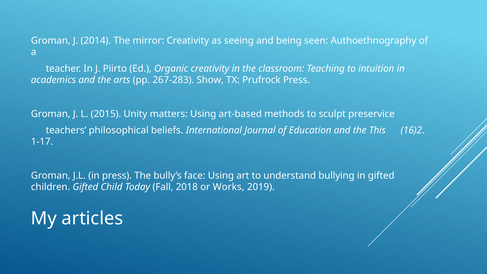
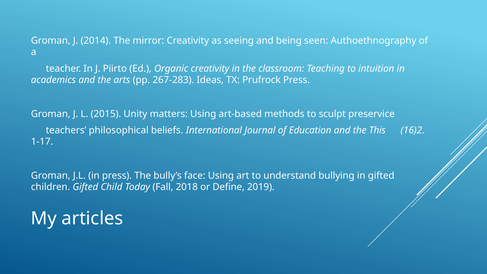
Show: Show -> Ideas
Works: Works -> Define
